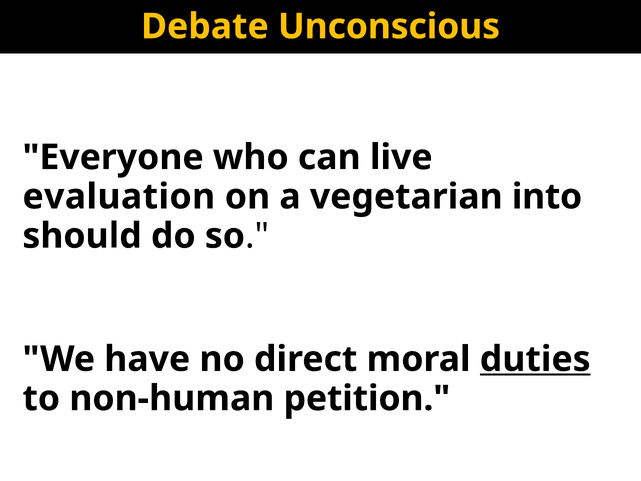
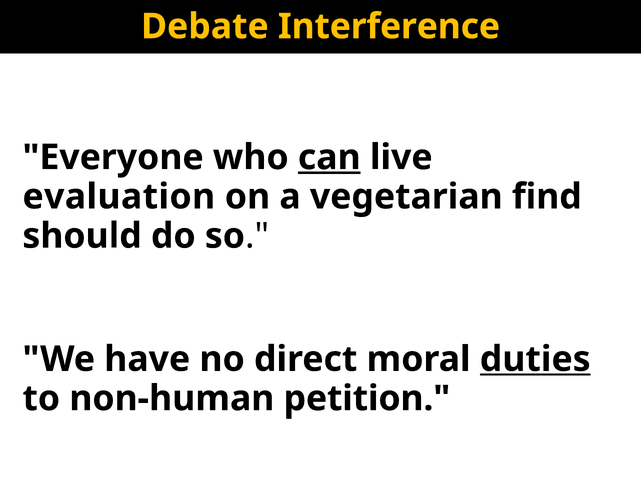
Unconscious: Unconscious -> Interference
can underline: none -> present
into: into -> find
